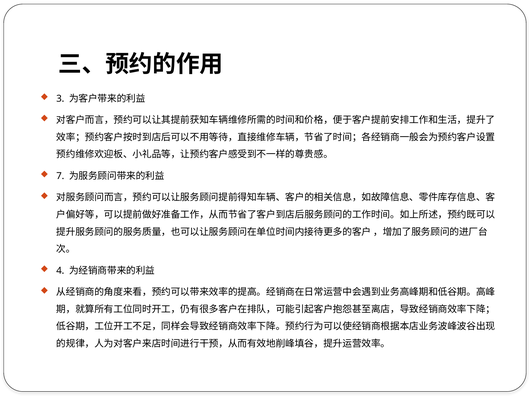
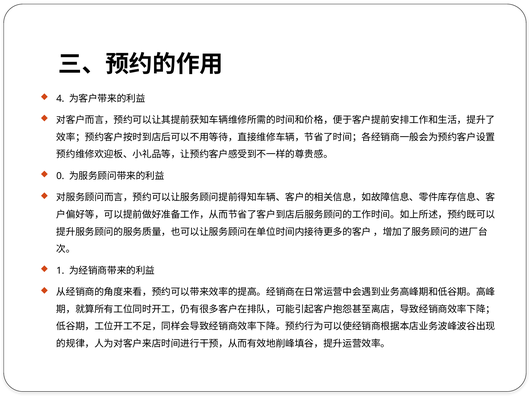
3: 3 -> 4
7: 7 -> 0
4: 4 -> 1
